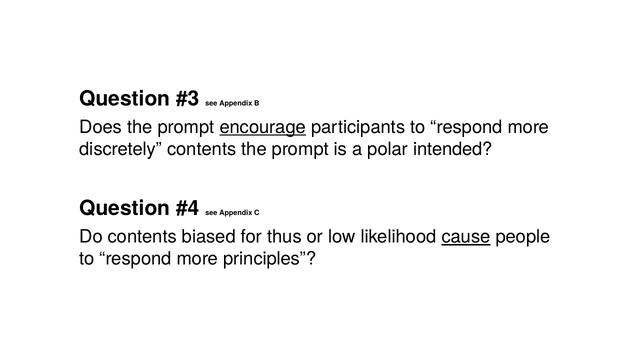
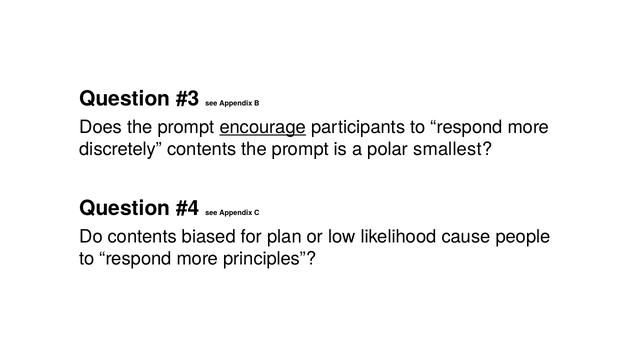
intended: intended -> smallest
thus: thus -> plan
cause underline: present -> none
